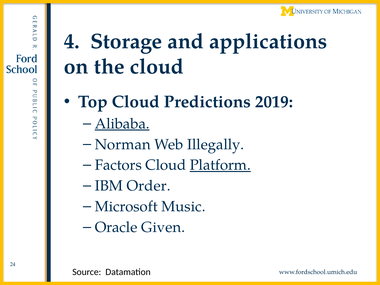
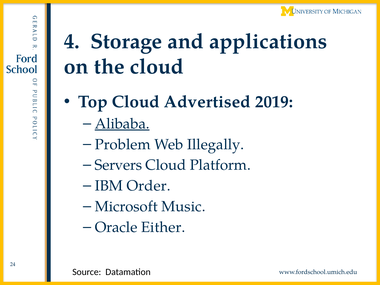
Predictions: Predictions -> Advertised
Norman: Norman -> Problem
Factors: Factors -> Servers
Platform underline: present -> none
Given: Given -> Either
